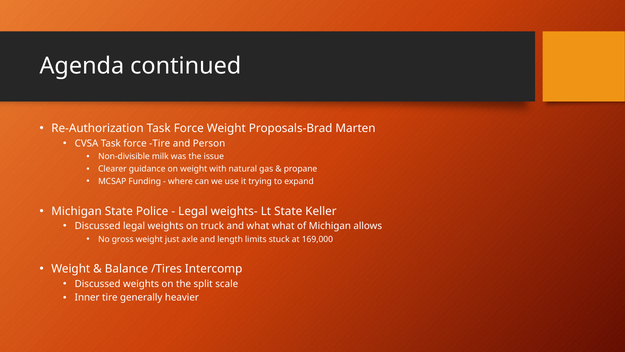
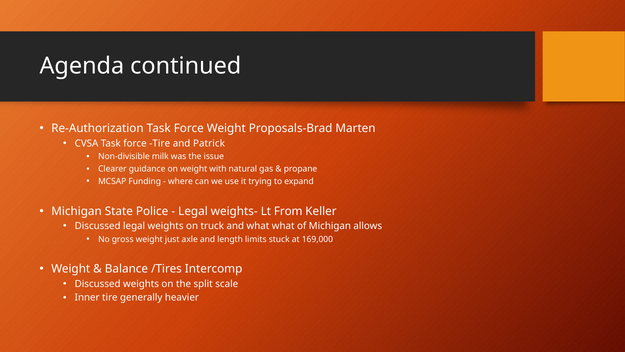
Person: Person -> Patrick
Lt State: State -> From
